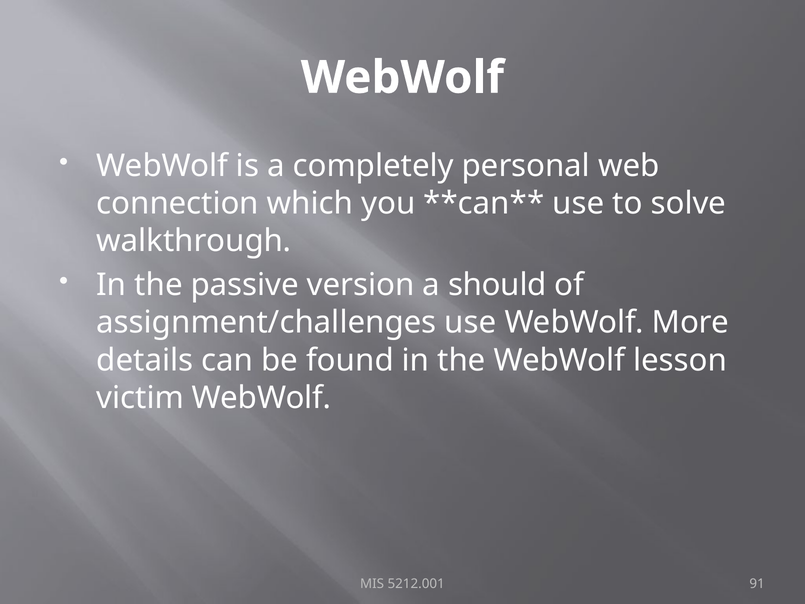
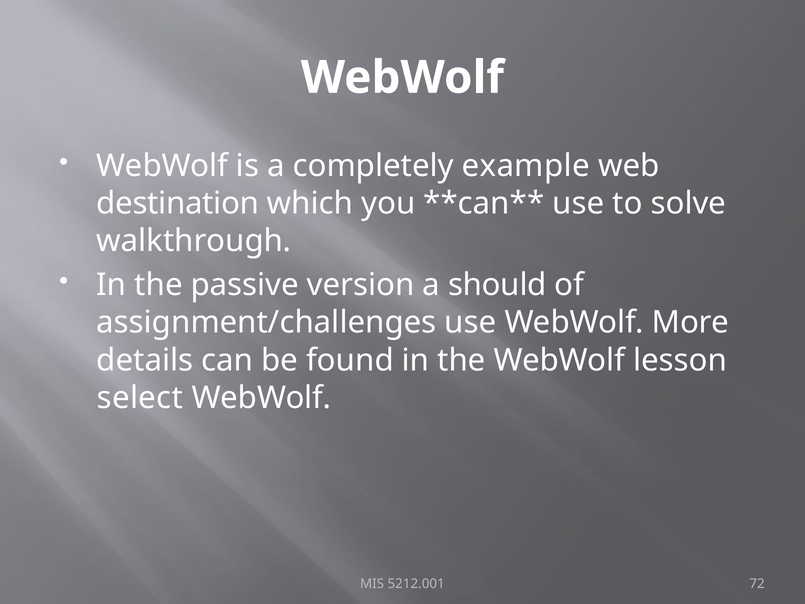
personal: personal -> example
connection: connection -> destination
victim: victim -> select
91: 91 -> 72
